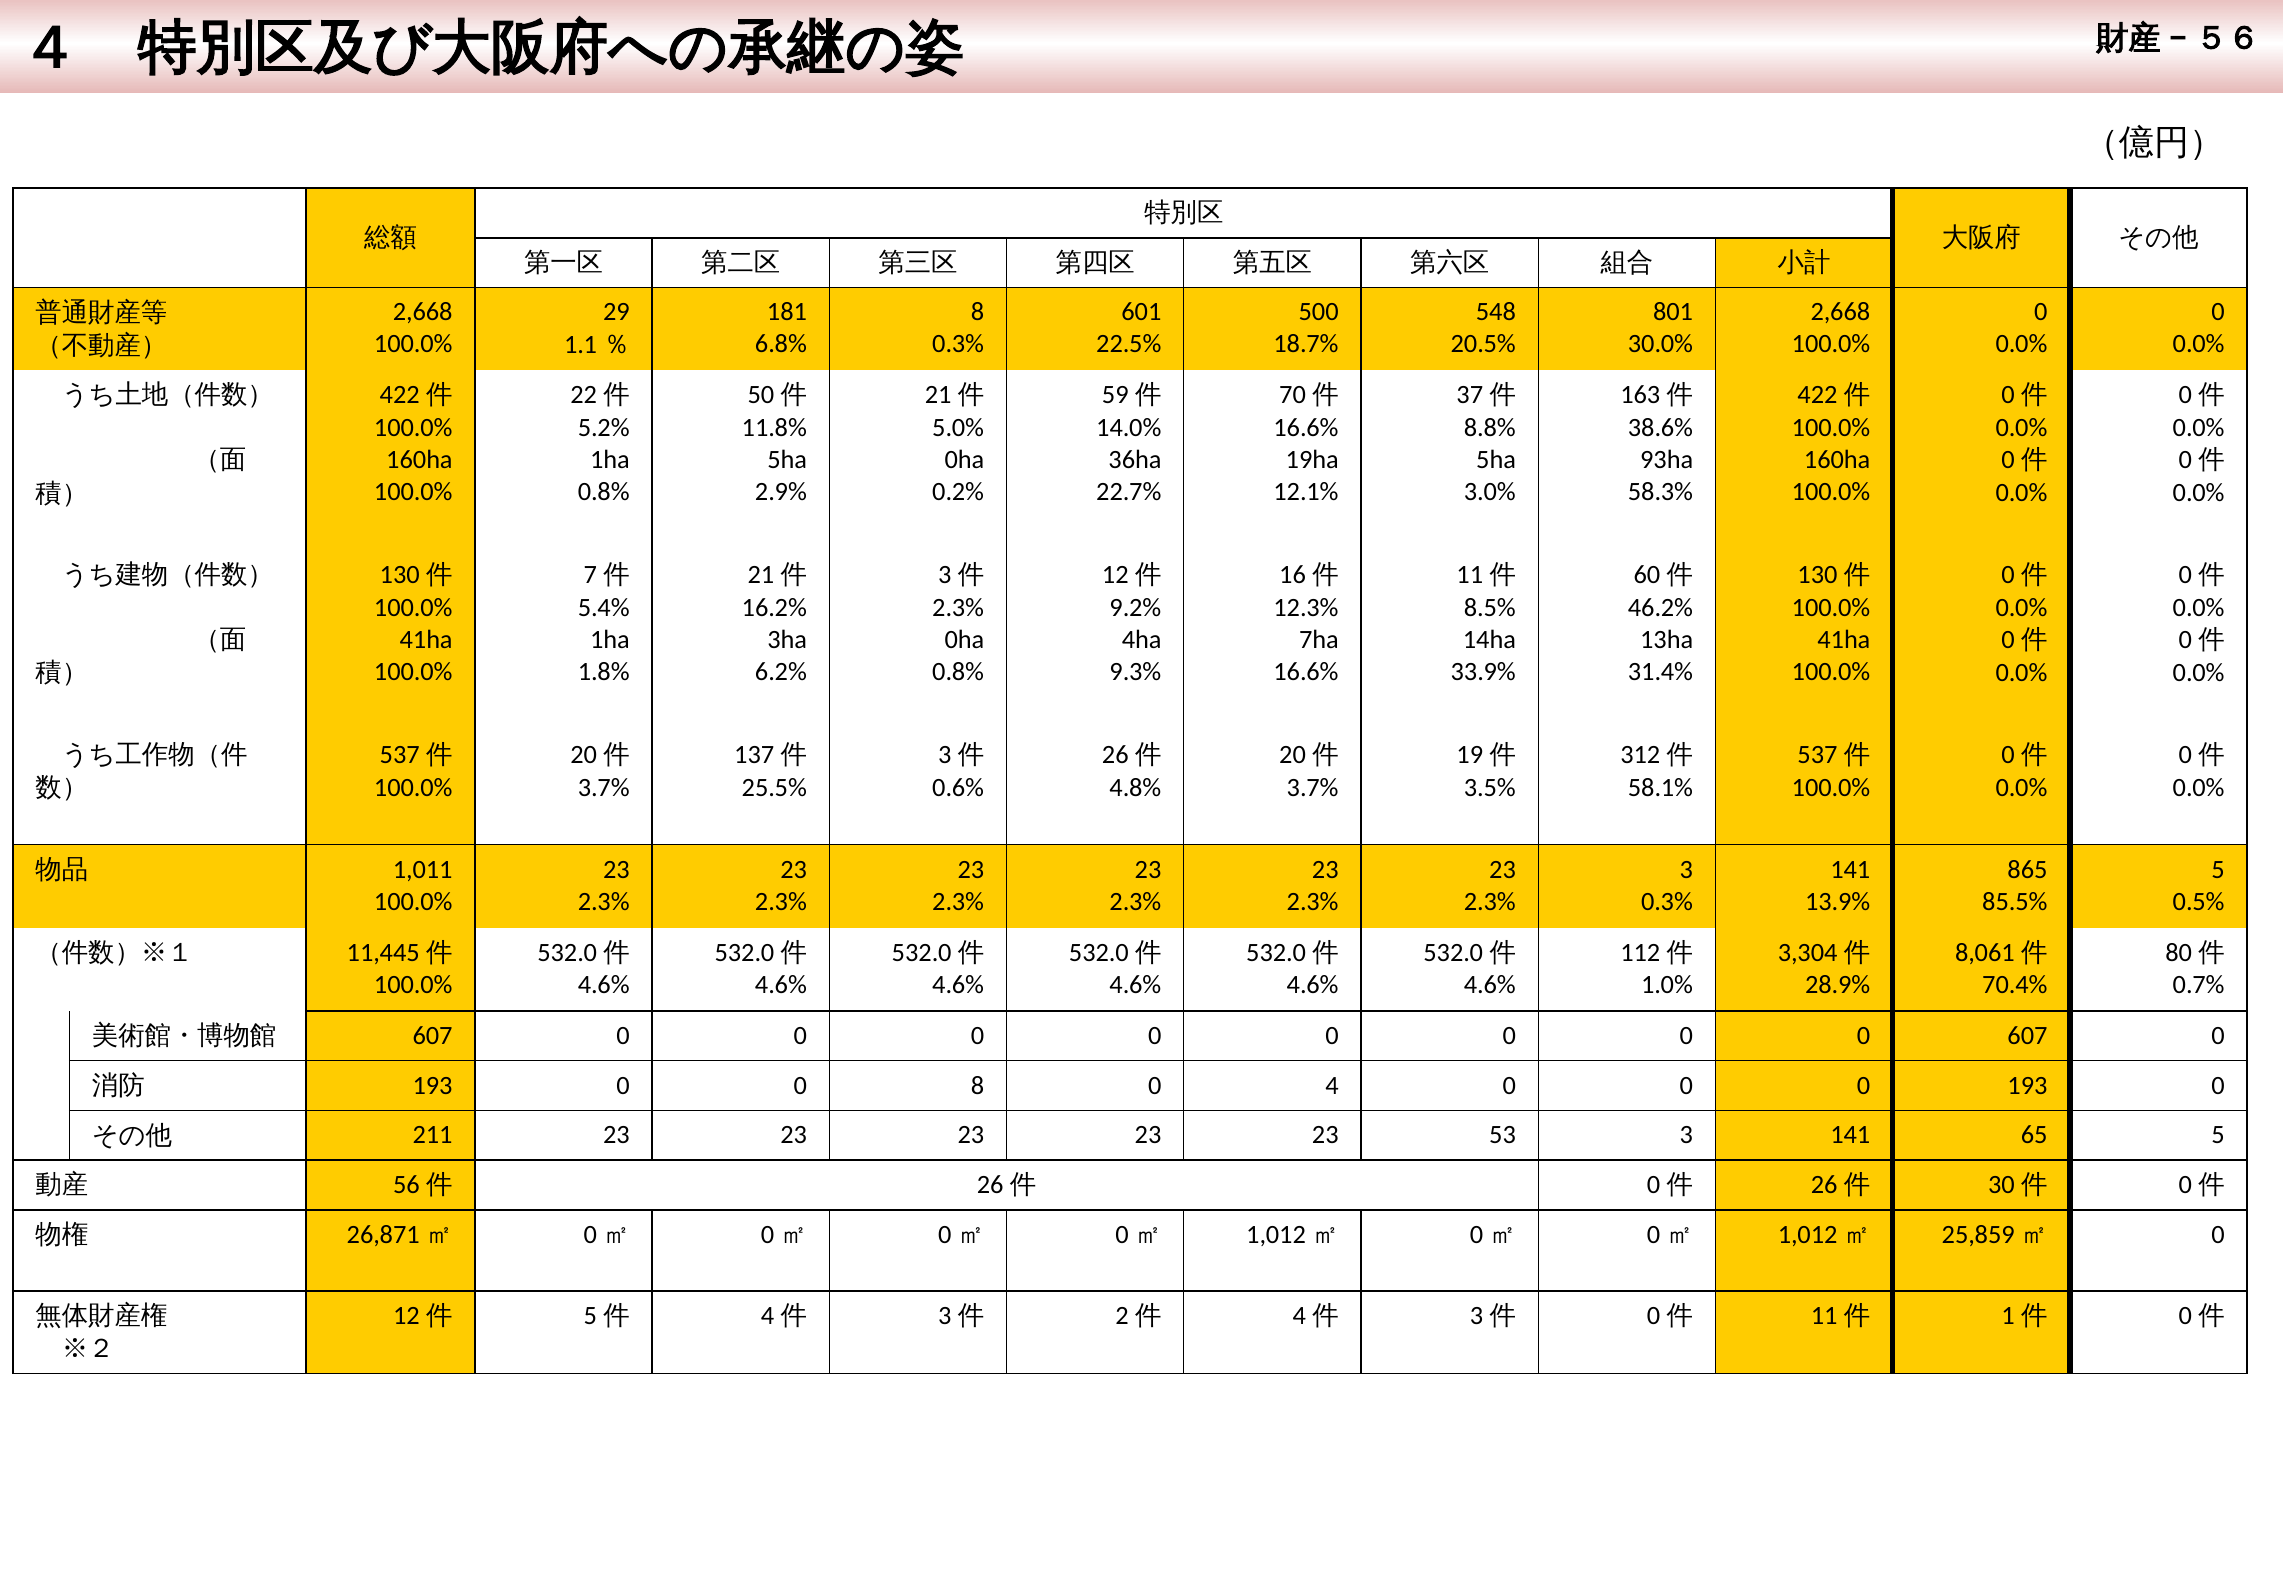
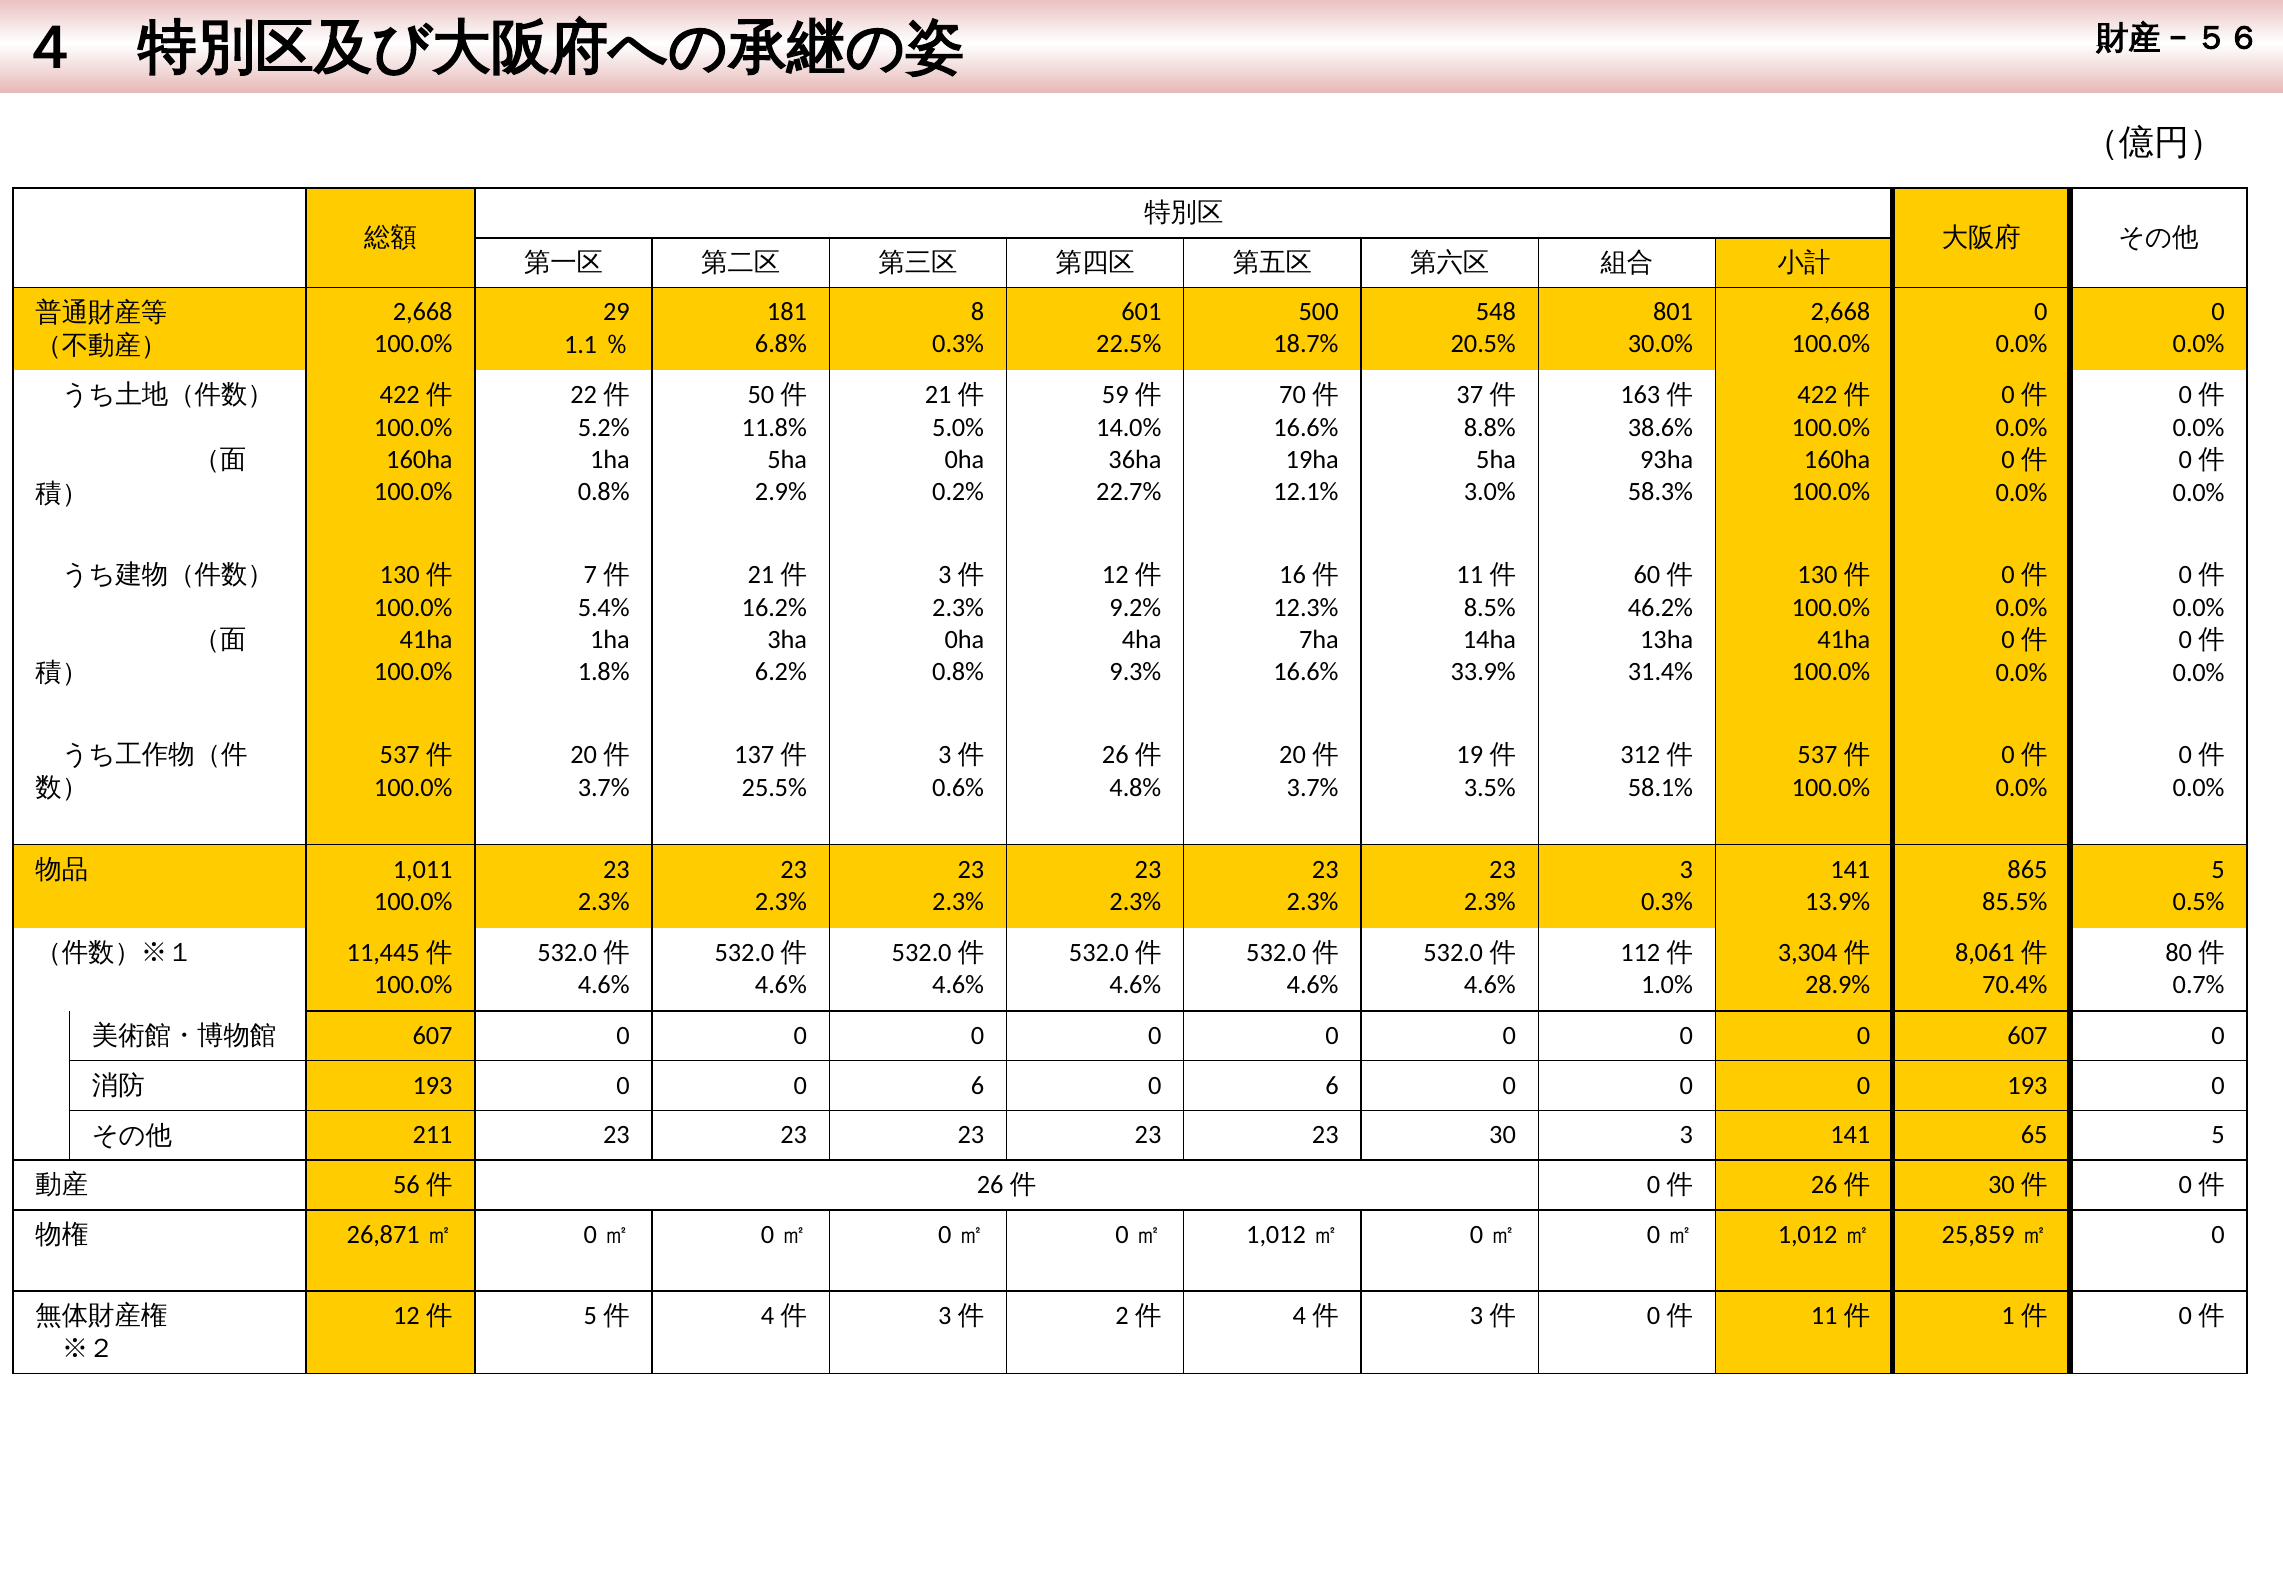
0 0 8: 8 -> 6
4 at (1332, 1085): 4 -> 6
53: 53 -> 30
